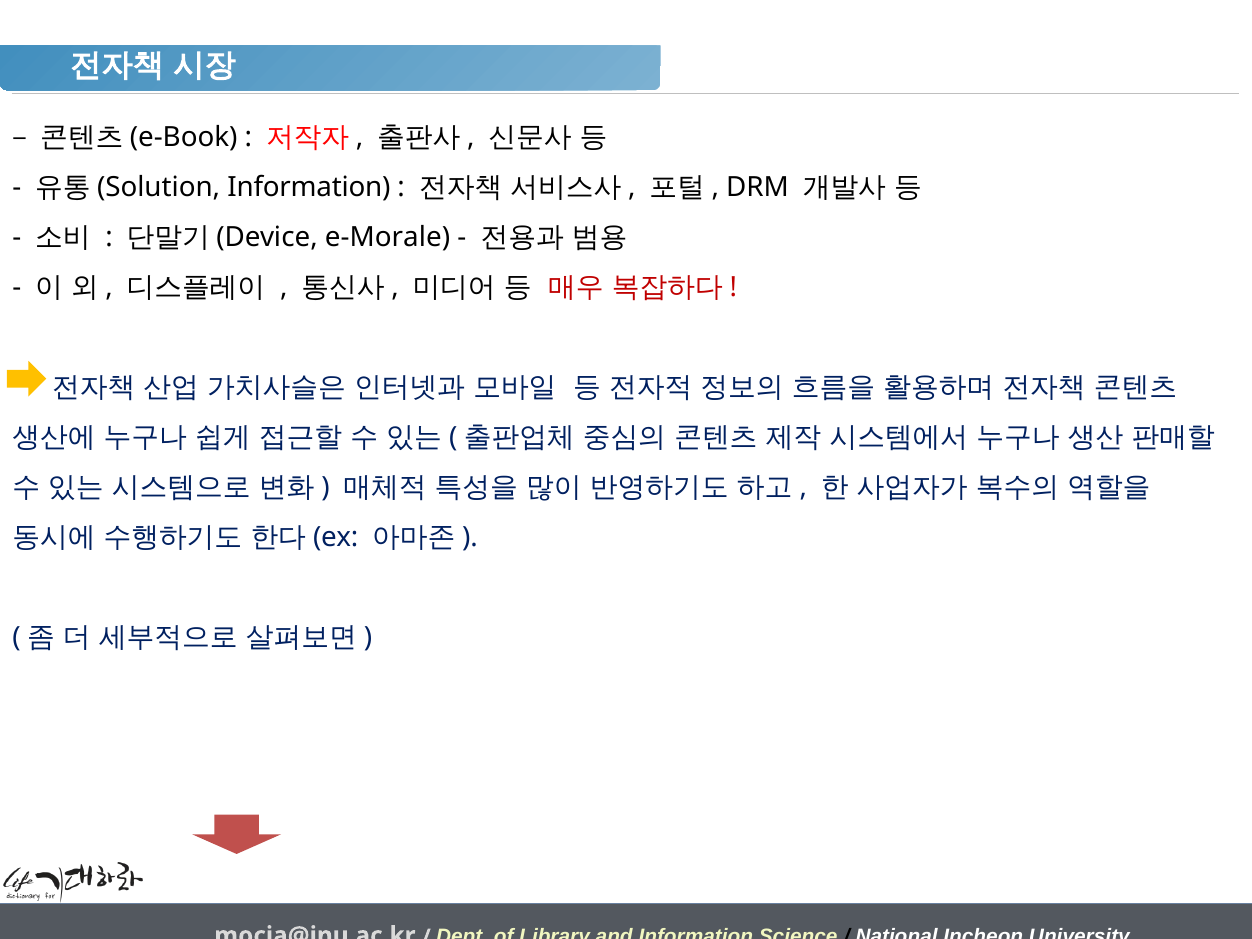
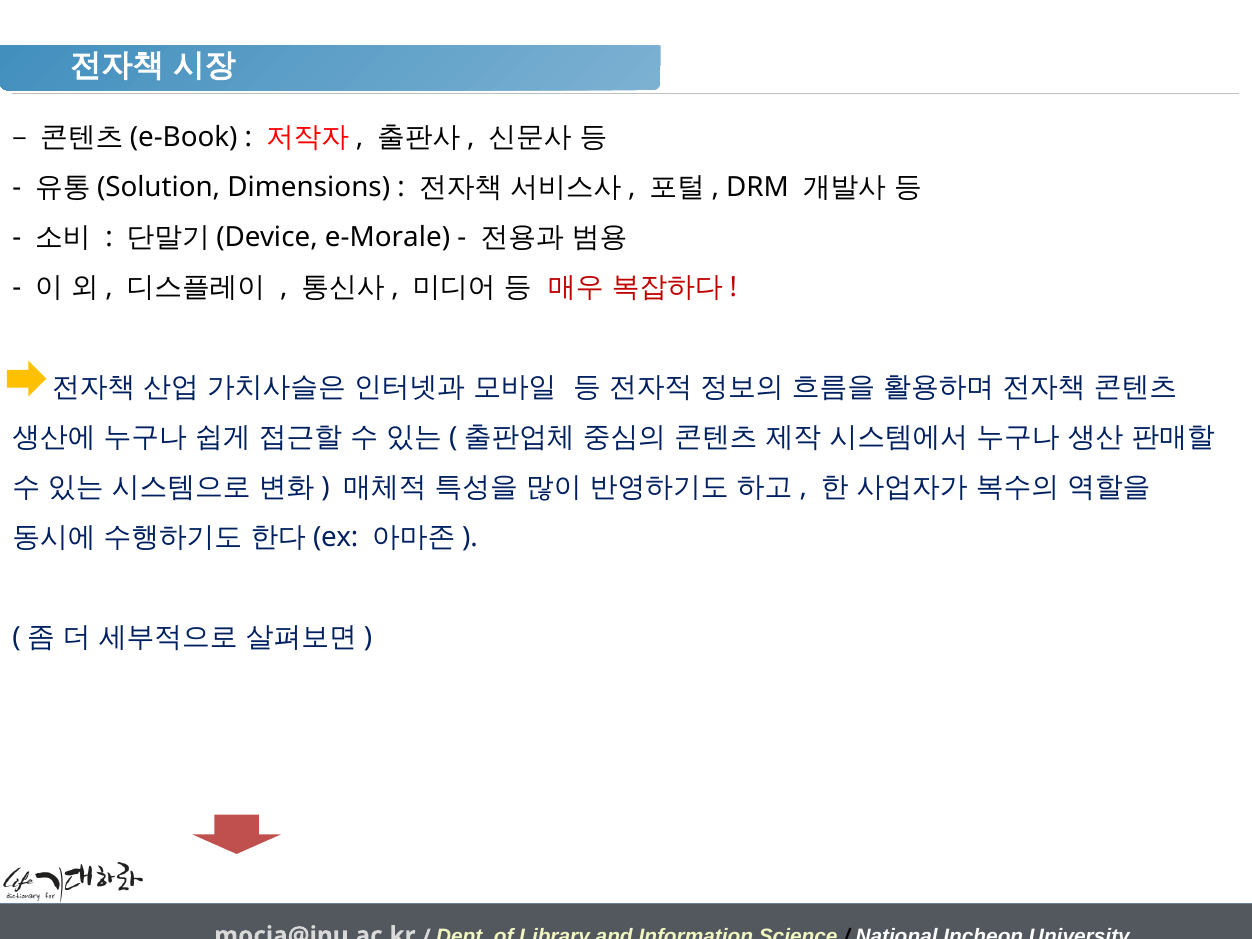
Information at (309, 187): Information -> Dimensions
